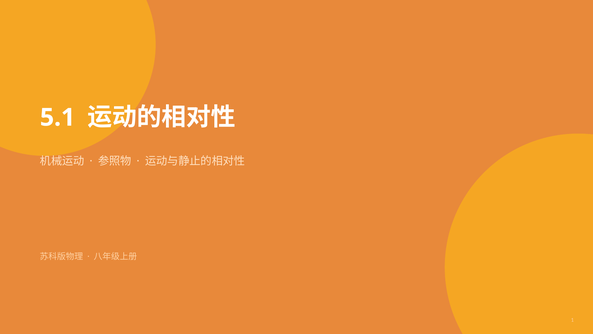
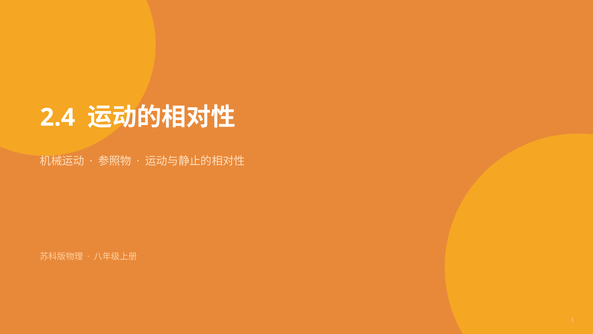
5.1: 5.1 -> 2.4
